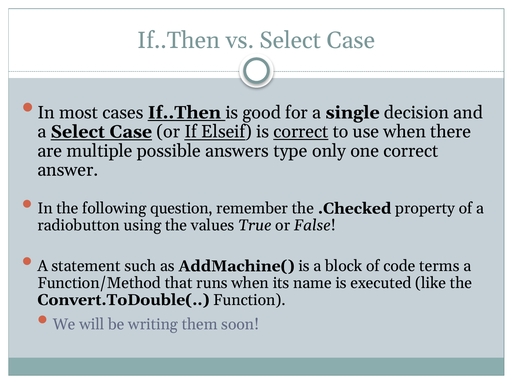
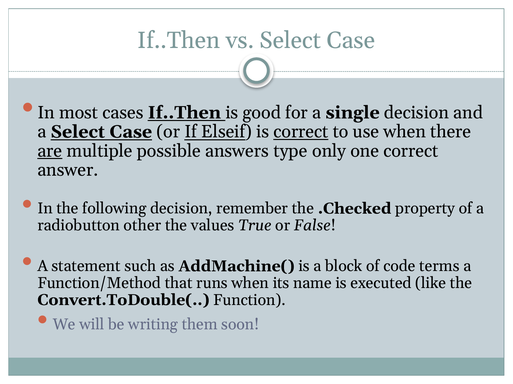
are underline: none -> present
following question: question -> decision
using: using -> other
